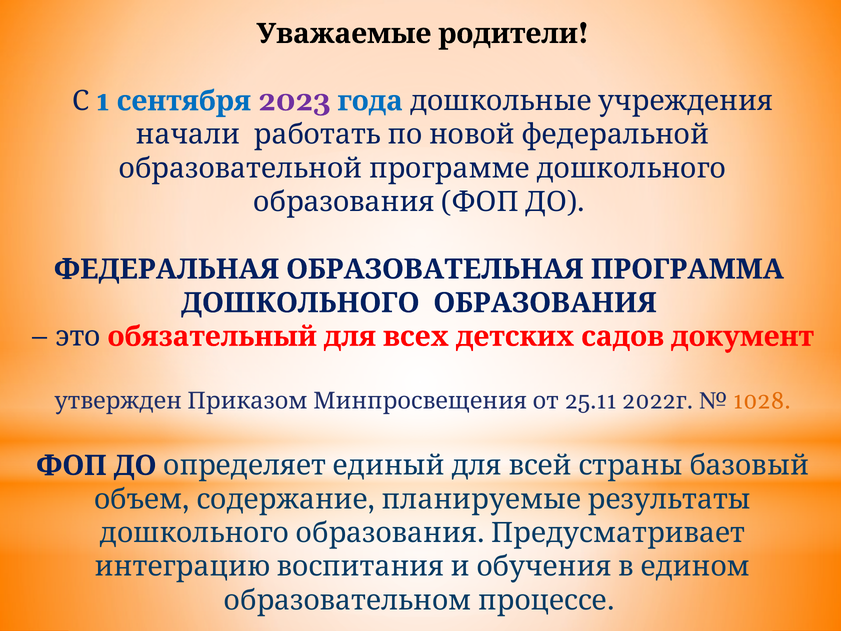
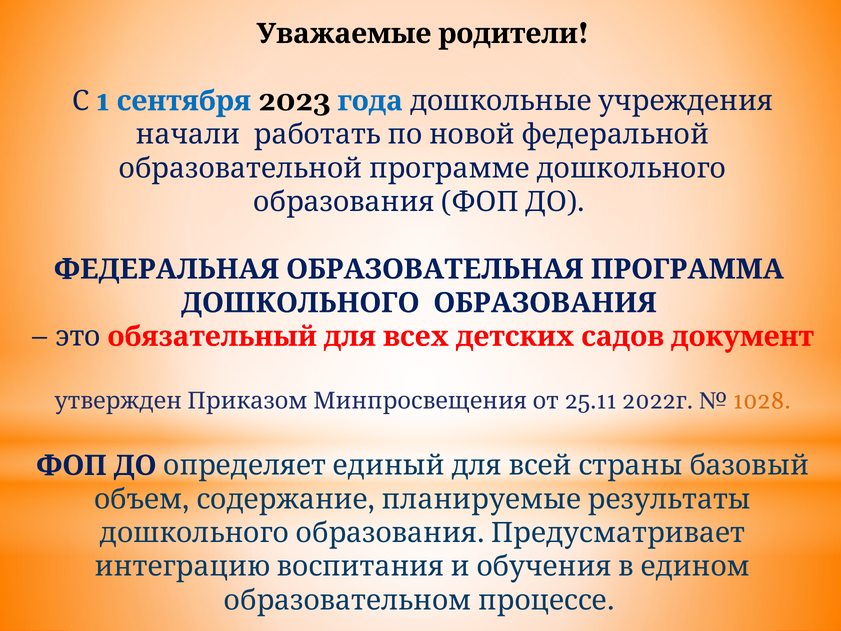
2023 colour: purple -> black
